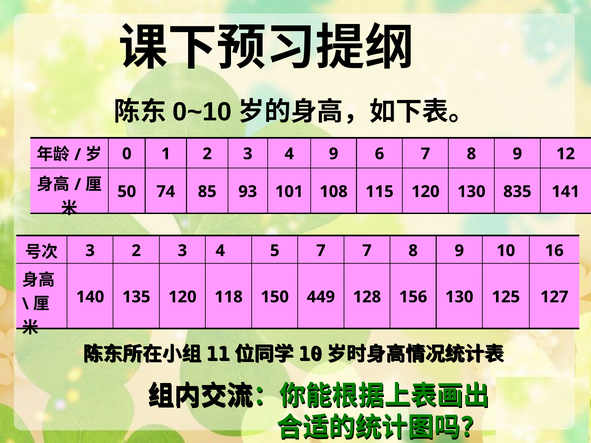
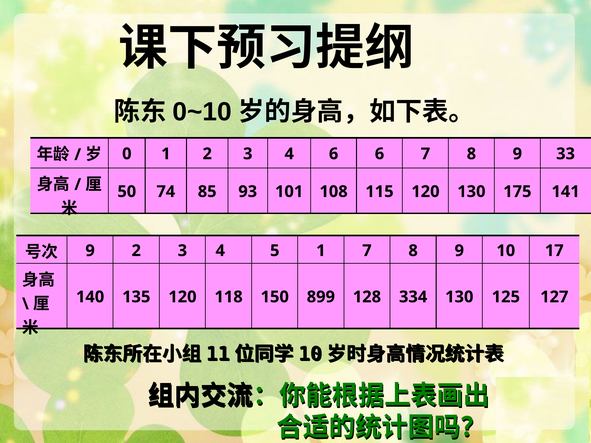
4 9: 9 -> 6
12: 12 -> 33
835: 835 -> 175
3 at (90, 251): 3 -> 9
5 7: 7 -> 1
16: 16 -> 17
449: 449 -> 899
156: 156 -> 334
